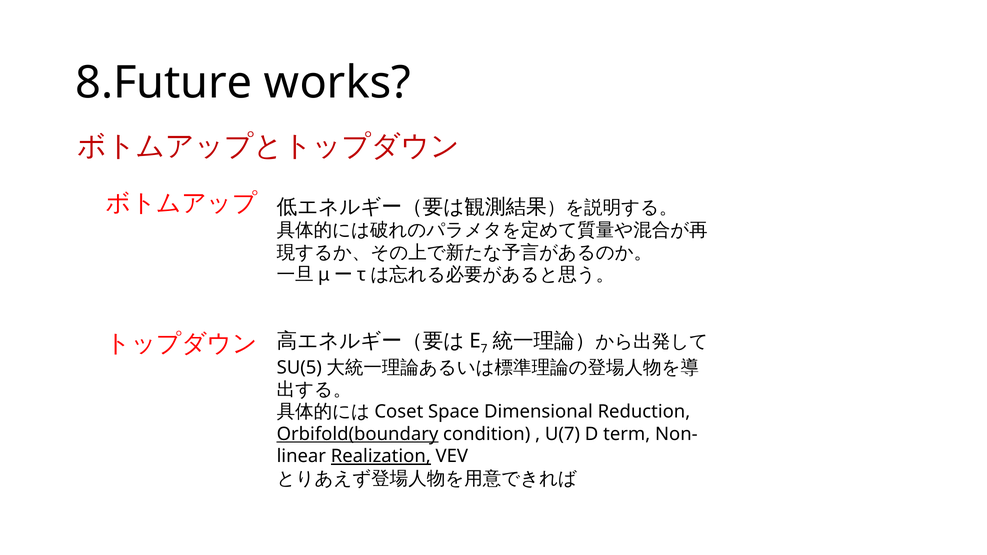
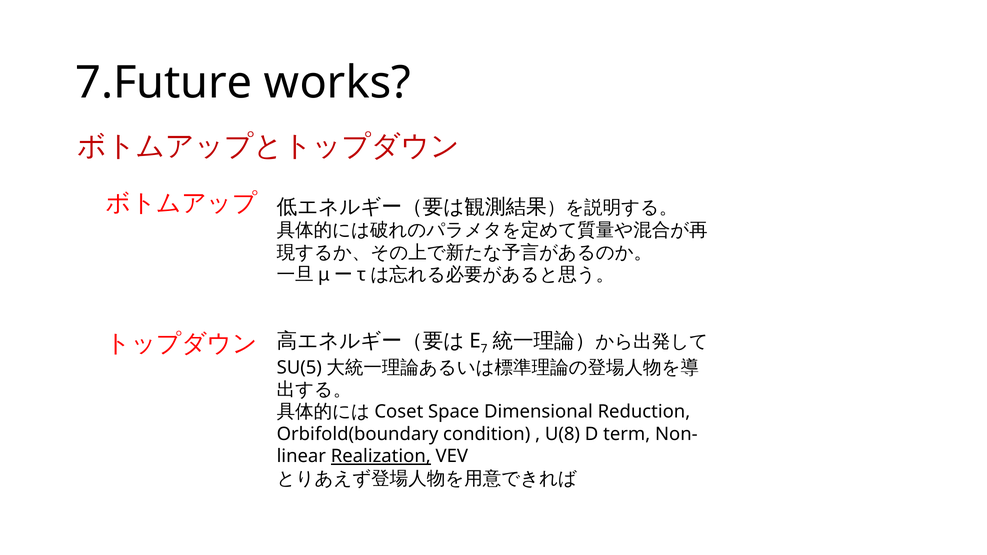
8.Future: 8.Future -> 7.Future
Orbifold(boundary underline: present -> none
U(7: U(7 -> U(8
